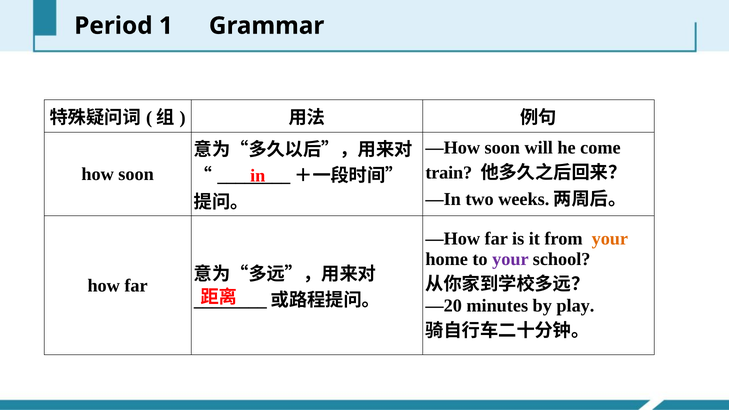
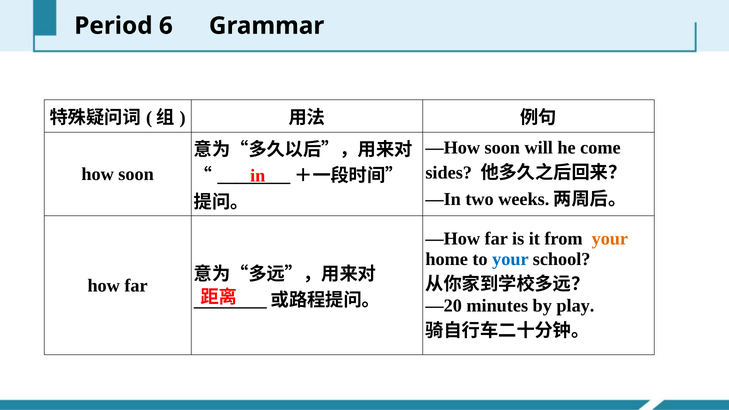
1: 1 -> 6
train: train -> sides
your at (510, 259) colour: purple -> blue
